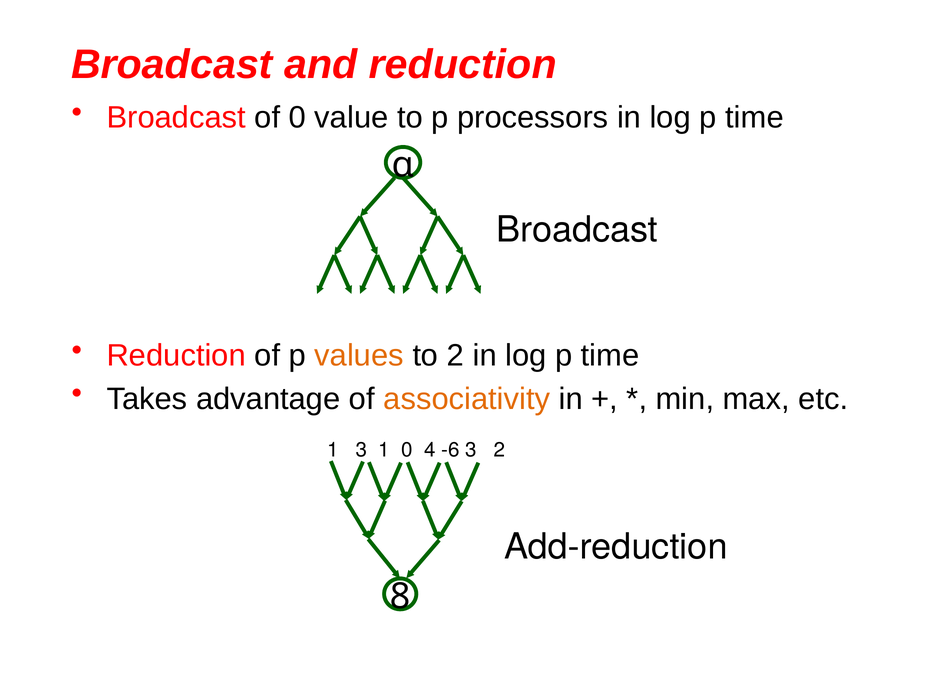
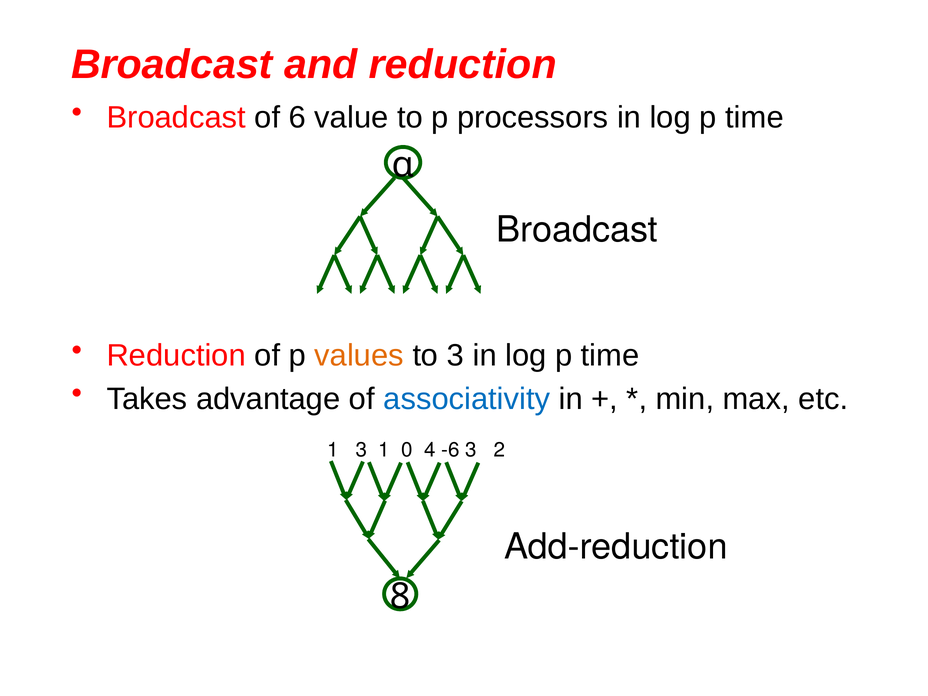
of 0: 0 -> 6
to 2: 2 -> 3
associativity colour: orange -> blue
